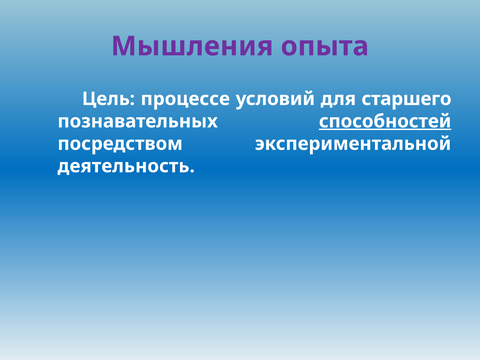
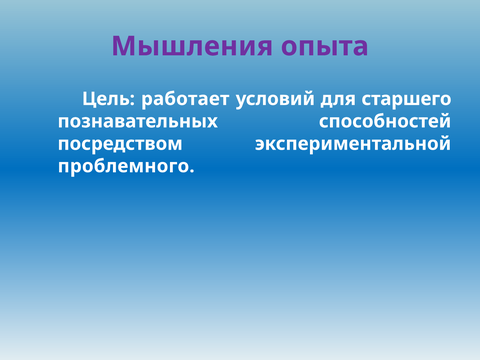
процессе: процессе -> работает
способностей underline: present -> none
деятельность: деятельность -> проблемного
